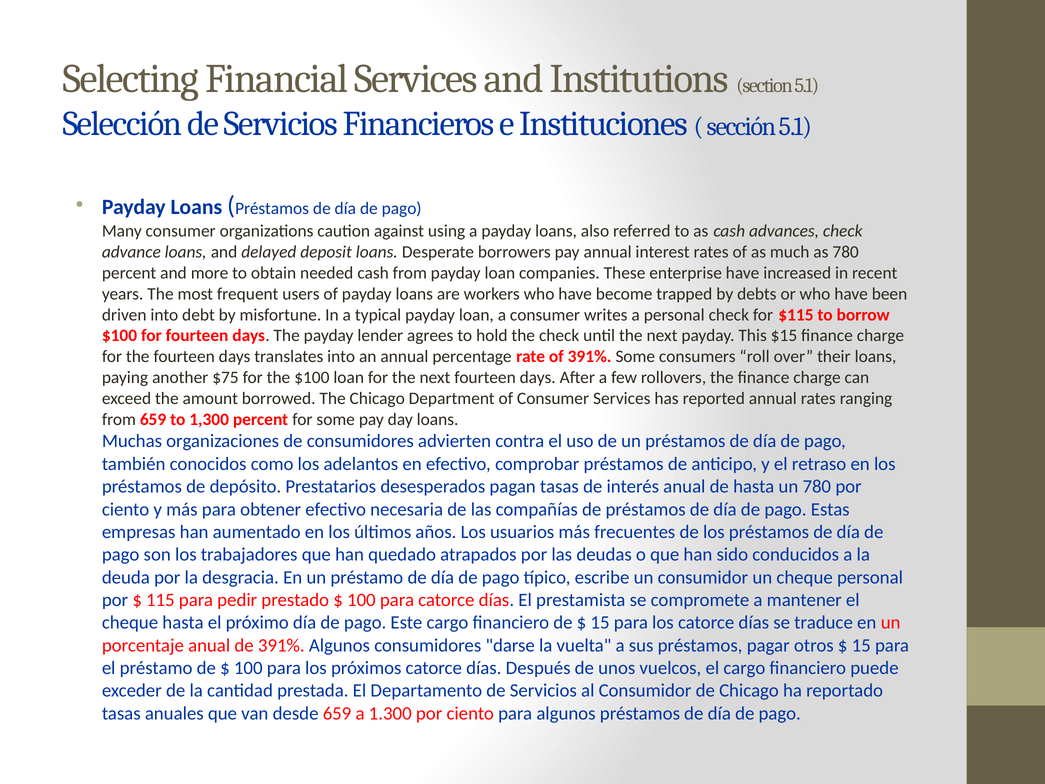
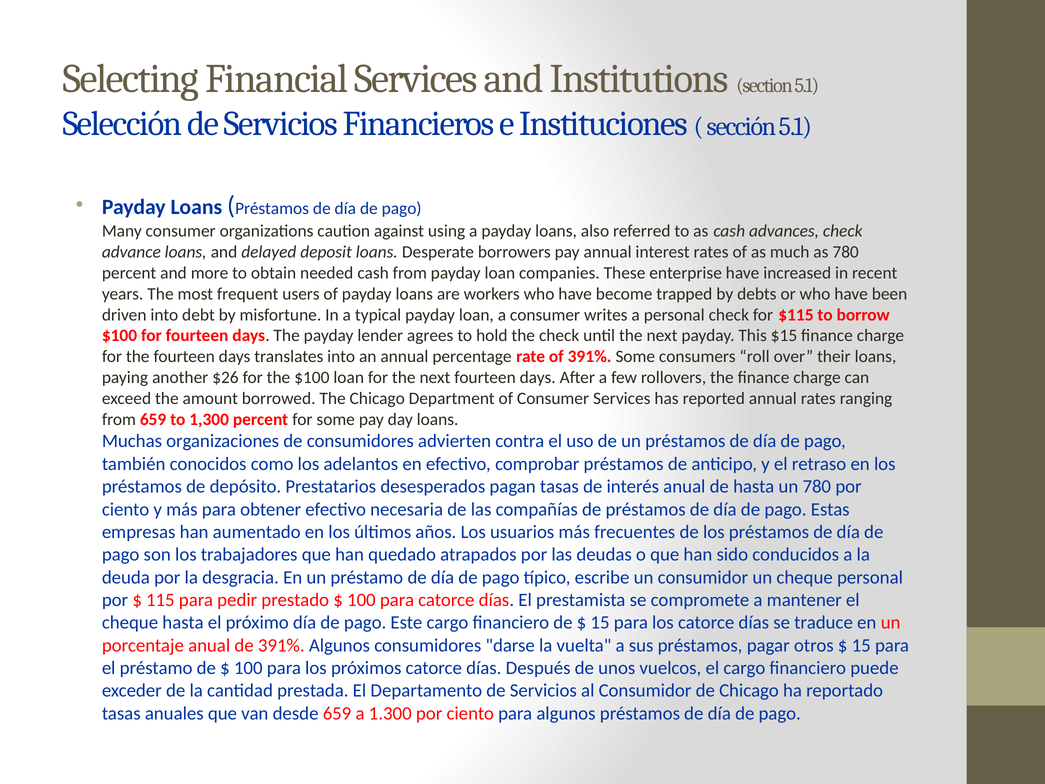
$75: $75 -> $26
